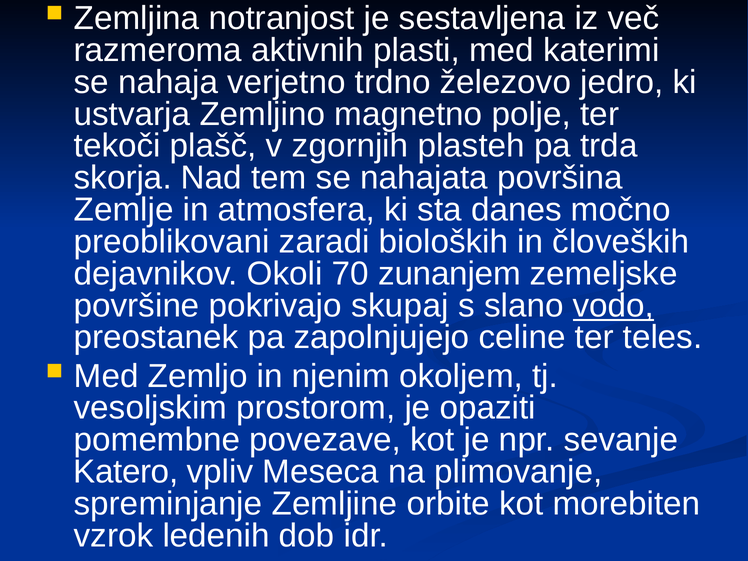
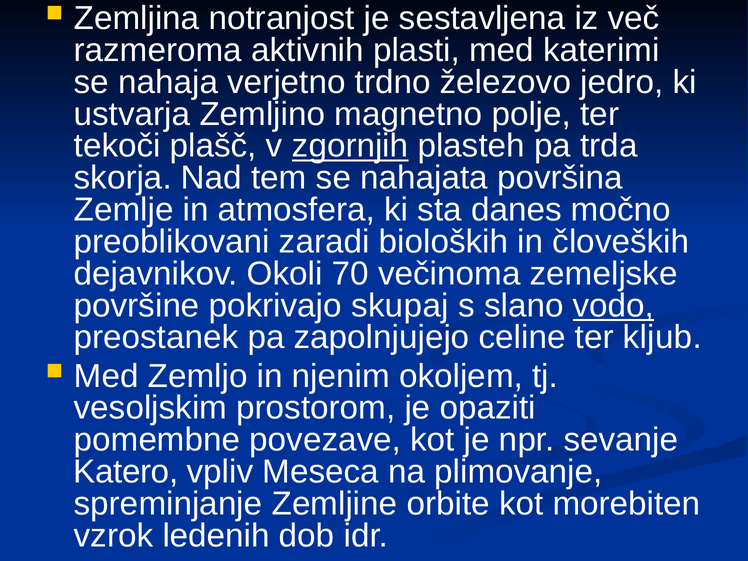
zgornjih underline: none -> present
zunanjem: zunanjem -> večinoma
teles: teles -> kljub
